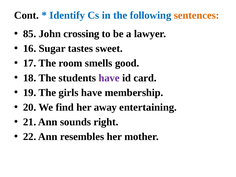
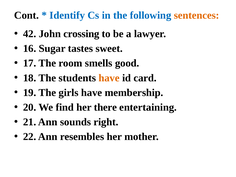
85: 85 -> 42
have at (109, 78) colour: purple -> orange
away: away -> there
